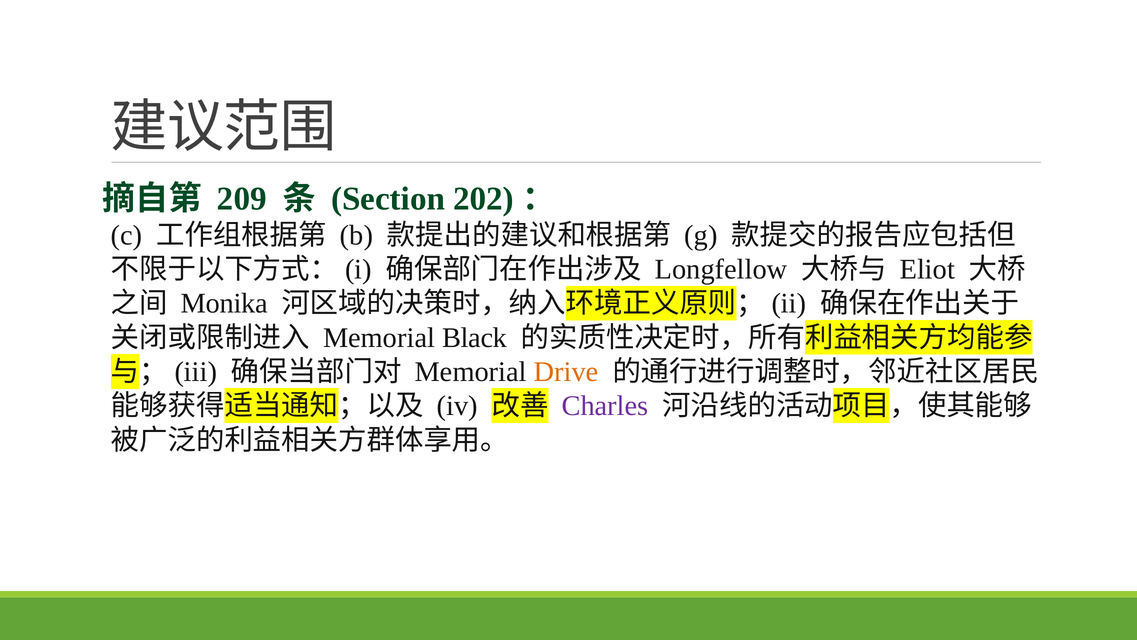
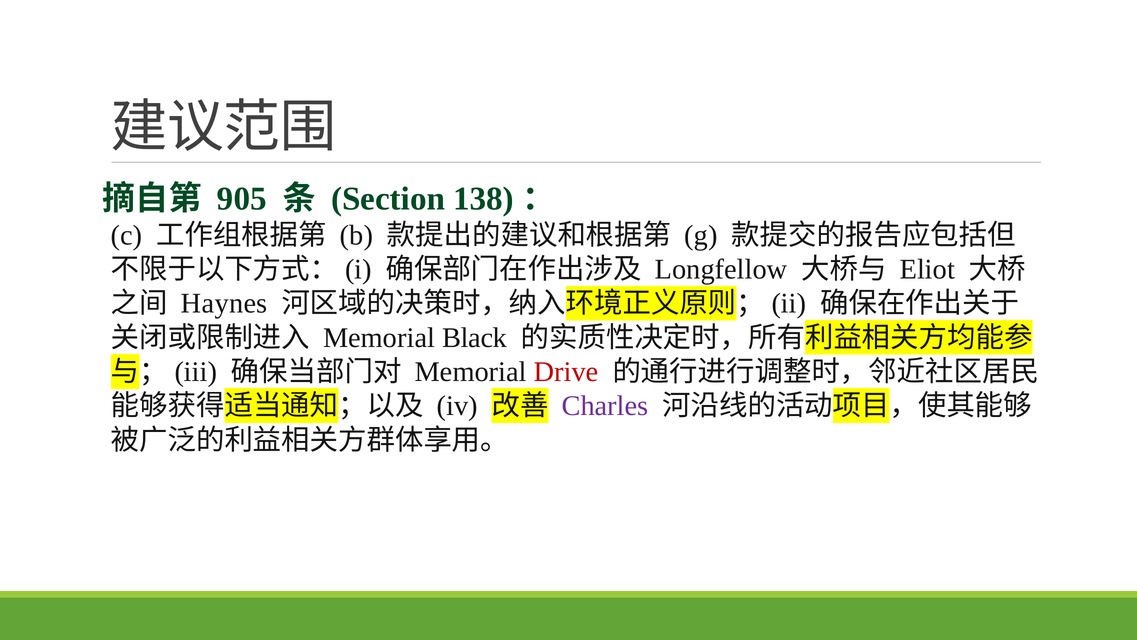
209: 209 -> 905
202: 202 -> 138
Monika: Monika -> Haynes
Drive colour: orange -> red
